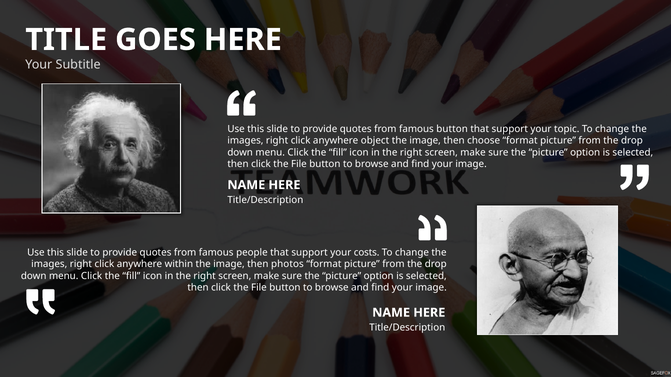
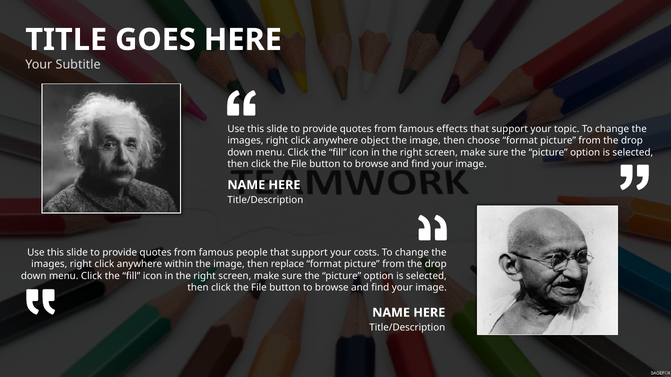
famous button: button -> effects
photos: photos -> replace
